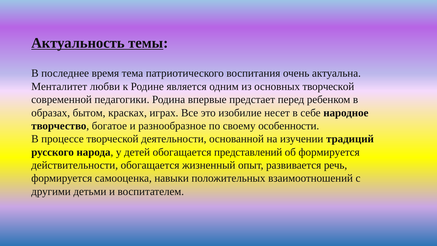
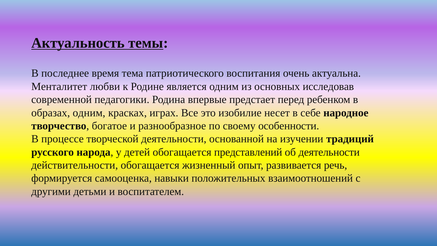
основных творческой: творческой -> исследовав
образах бытом: бытом -> одним
об формируется: формируется -> деятельности
